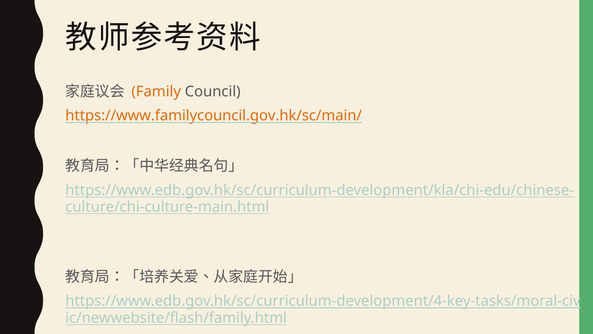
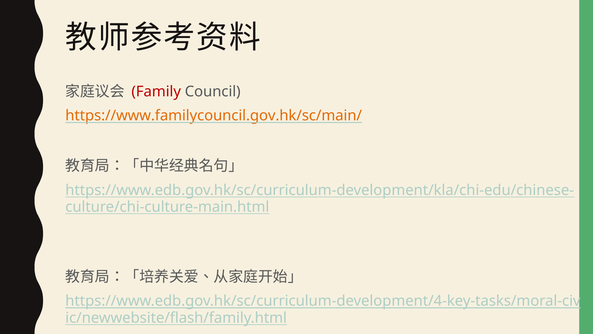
Family colour: orange -> red
